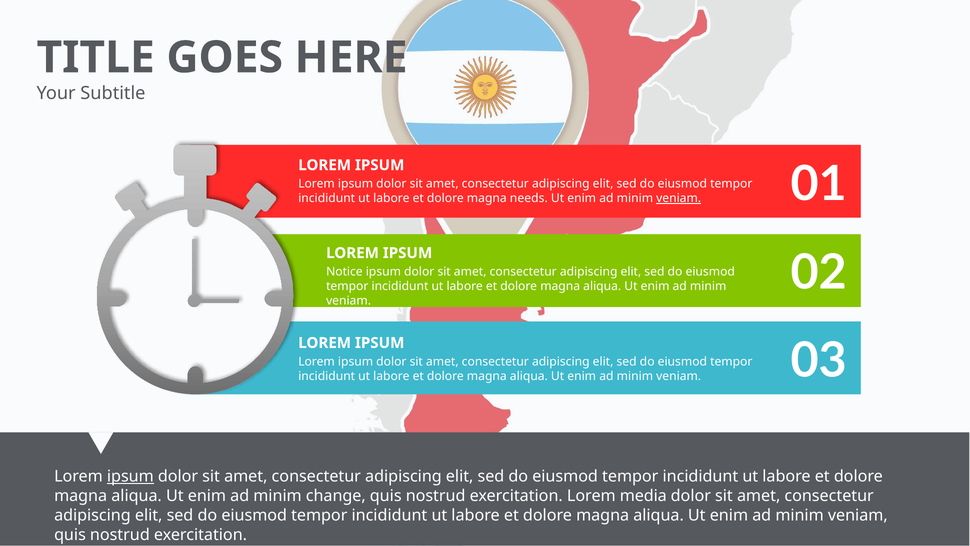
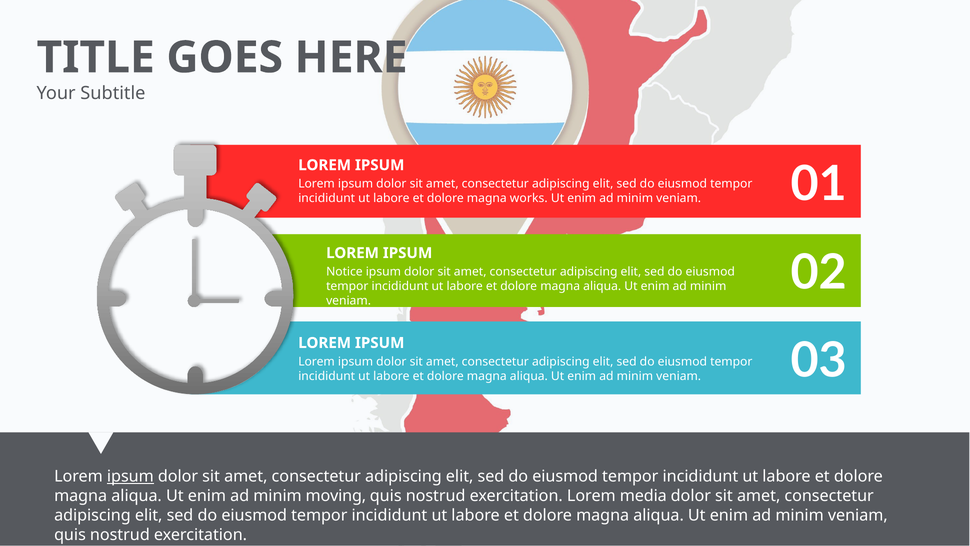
needs: needs -> works
veniam at (679, 198) underline: present -> none
change: change -> moving
